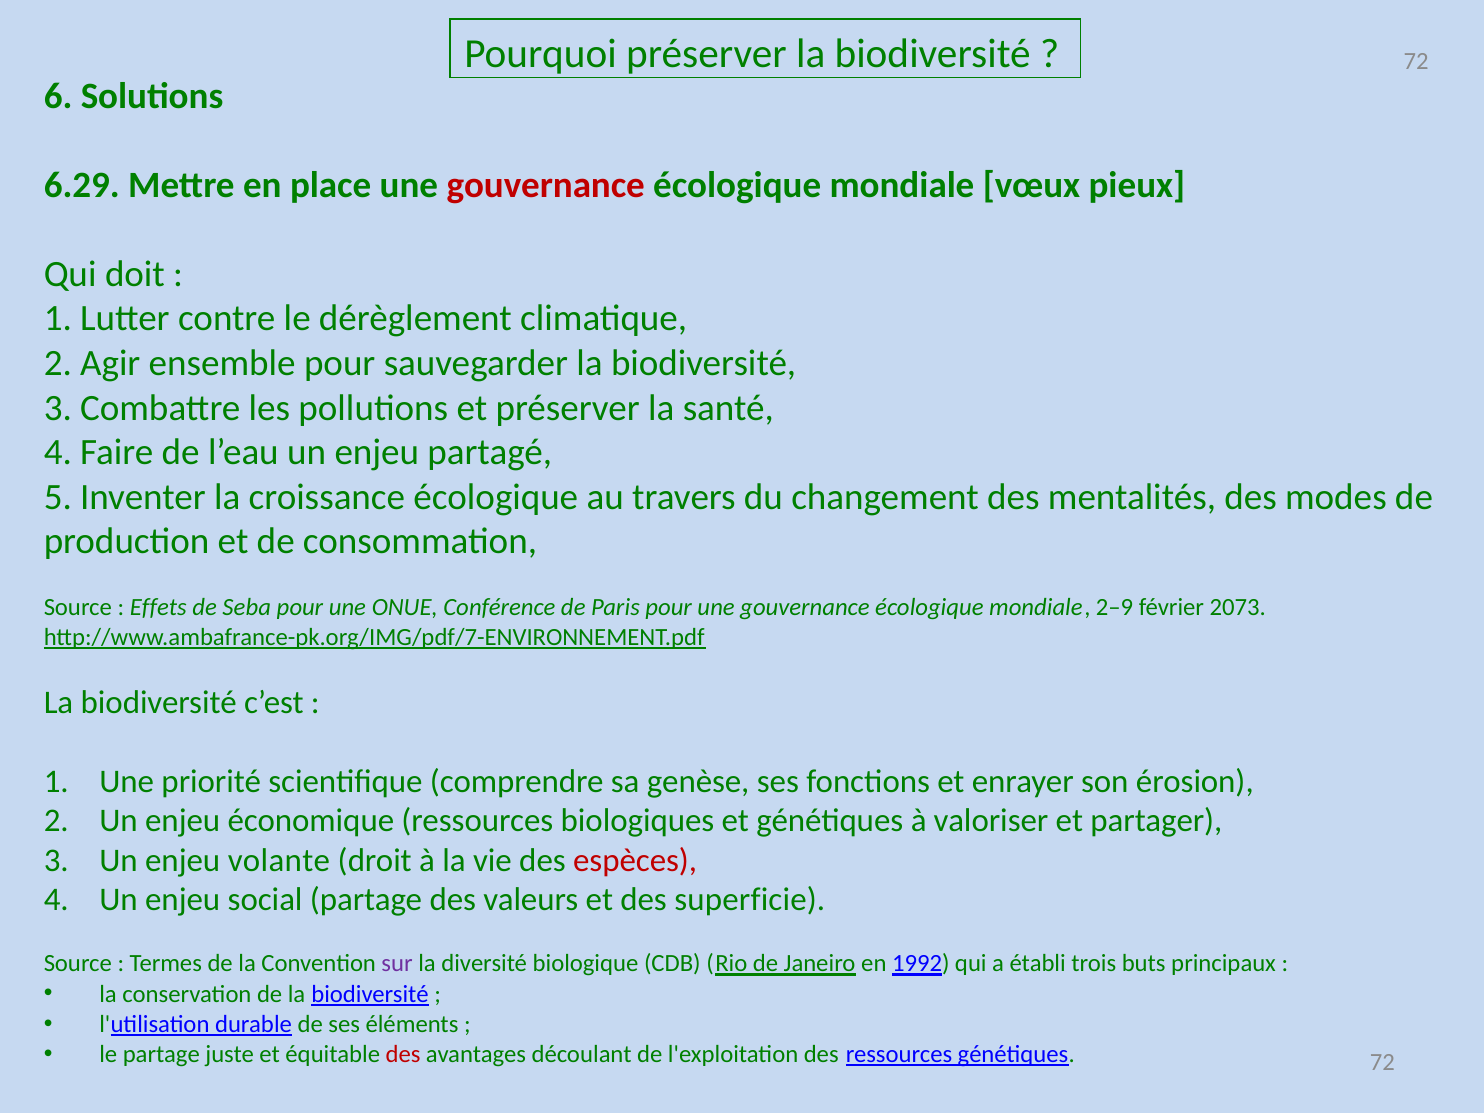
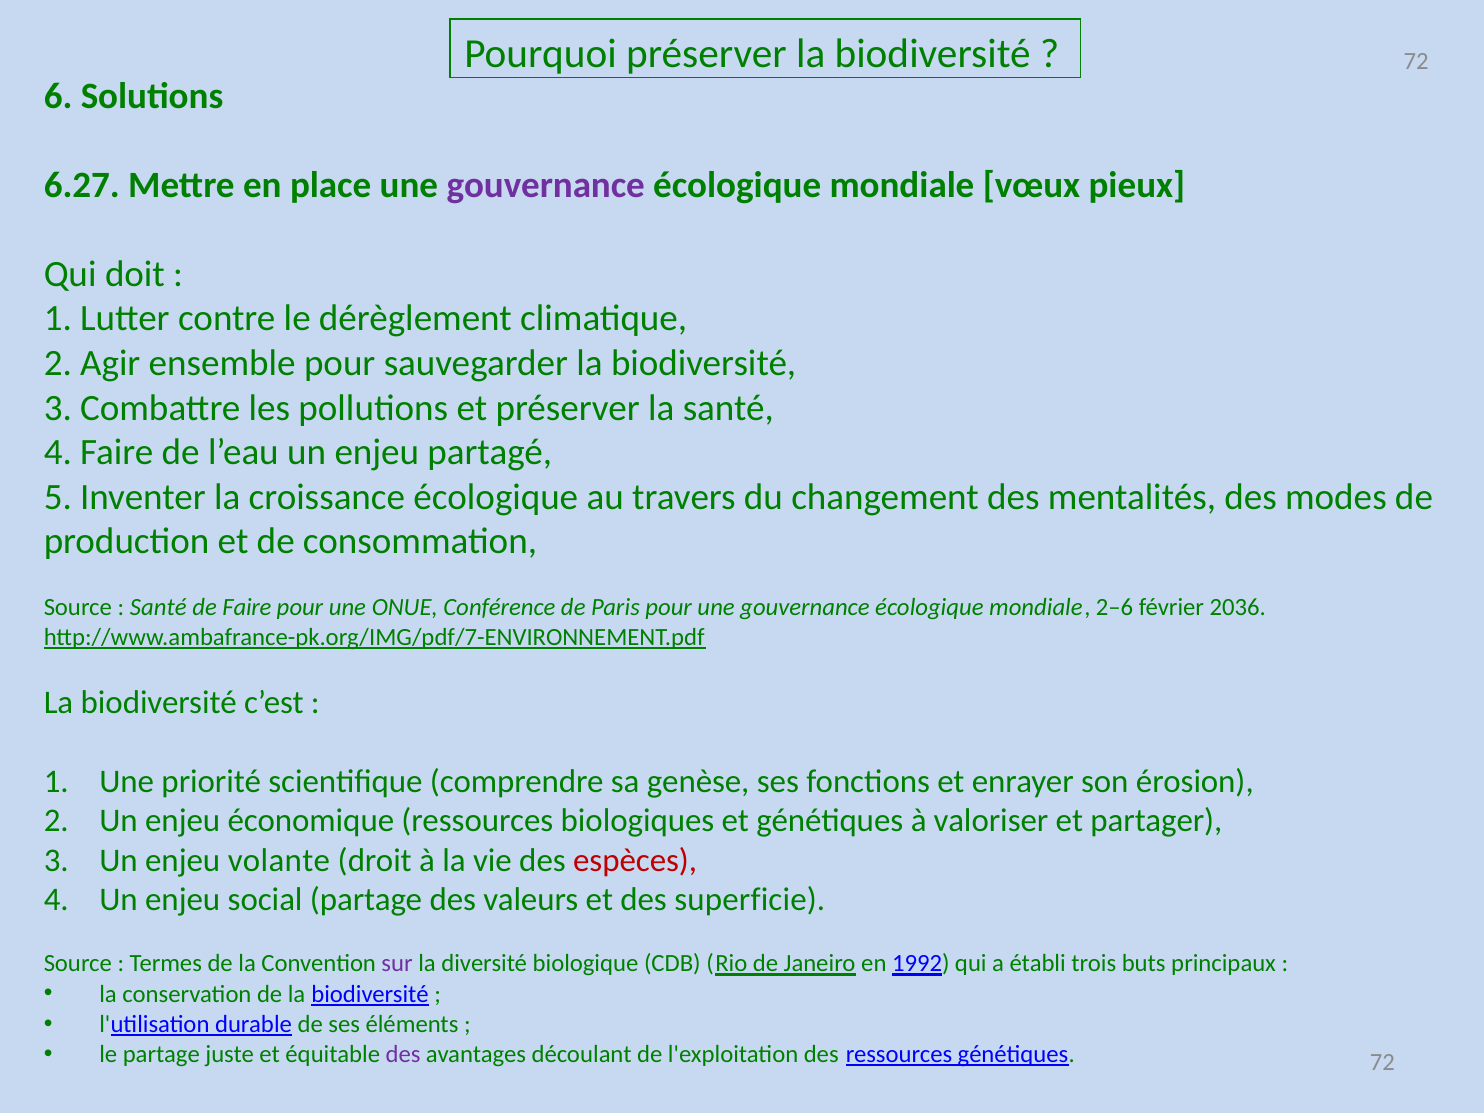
6.29: 6.29 -> 6.27
gouvernance at (546, 185) colour: red -> purple
Effets at (158, 607): Effets -> Santé
de Seba: Seba -> Faire
2–9: 2–9 -> 2–6
2073: 2073 -> 2036
des at (403, 1054) colour: red -> purple
